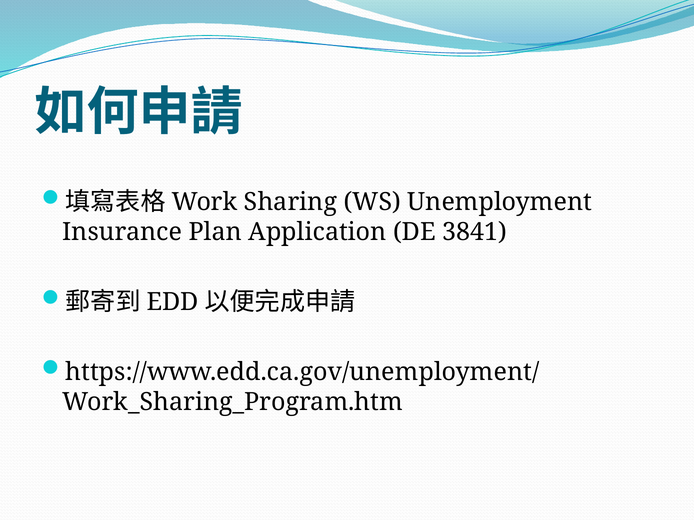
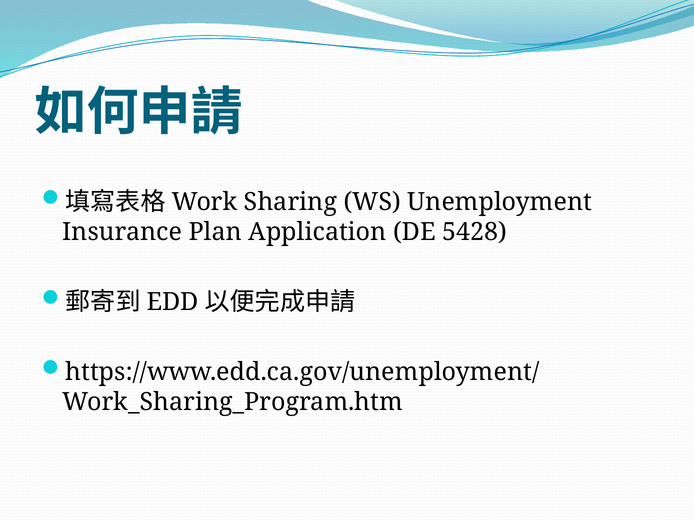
3841: 3841 -> 5428
